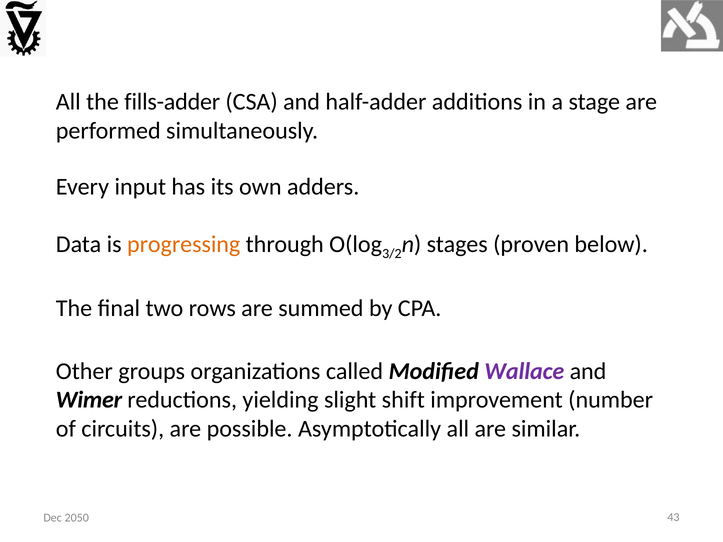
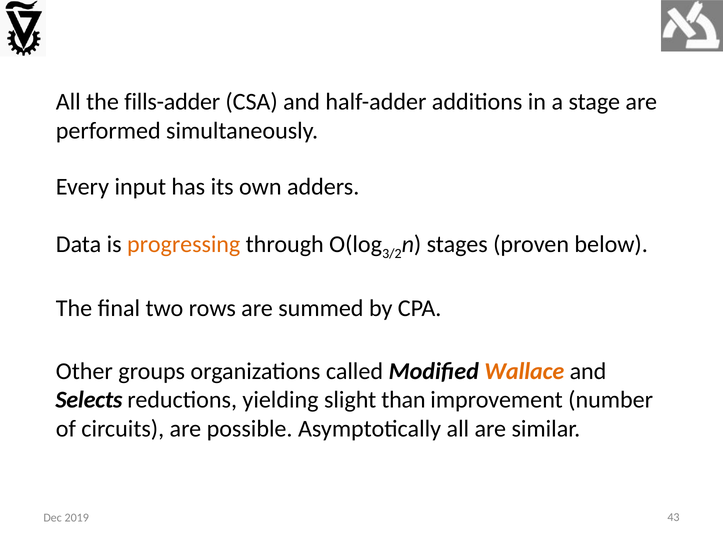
Wallace colour: purple -> orange
Wimer: Wimer -> Selects
shift: shift -> than
2050: 2050 -> 2019
